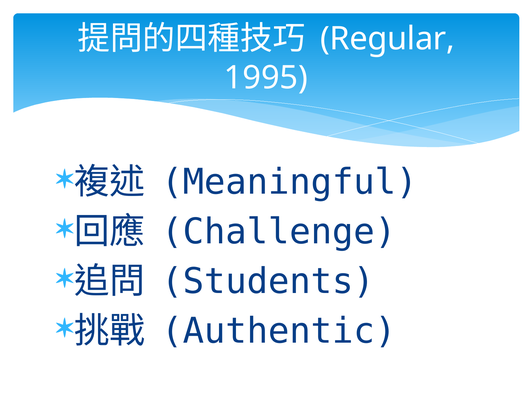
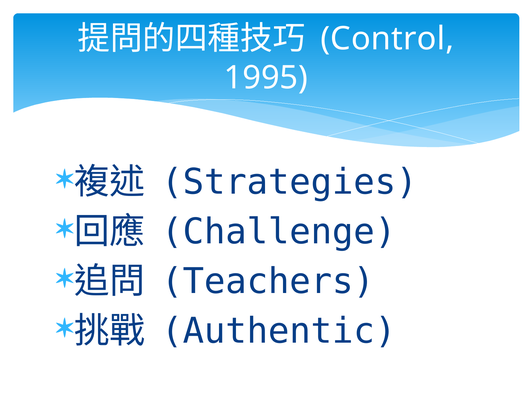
Regular: Regular -> Control
Meaningful: Meaningful -> Strategies
Students: Students -> Teachers
